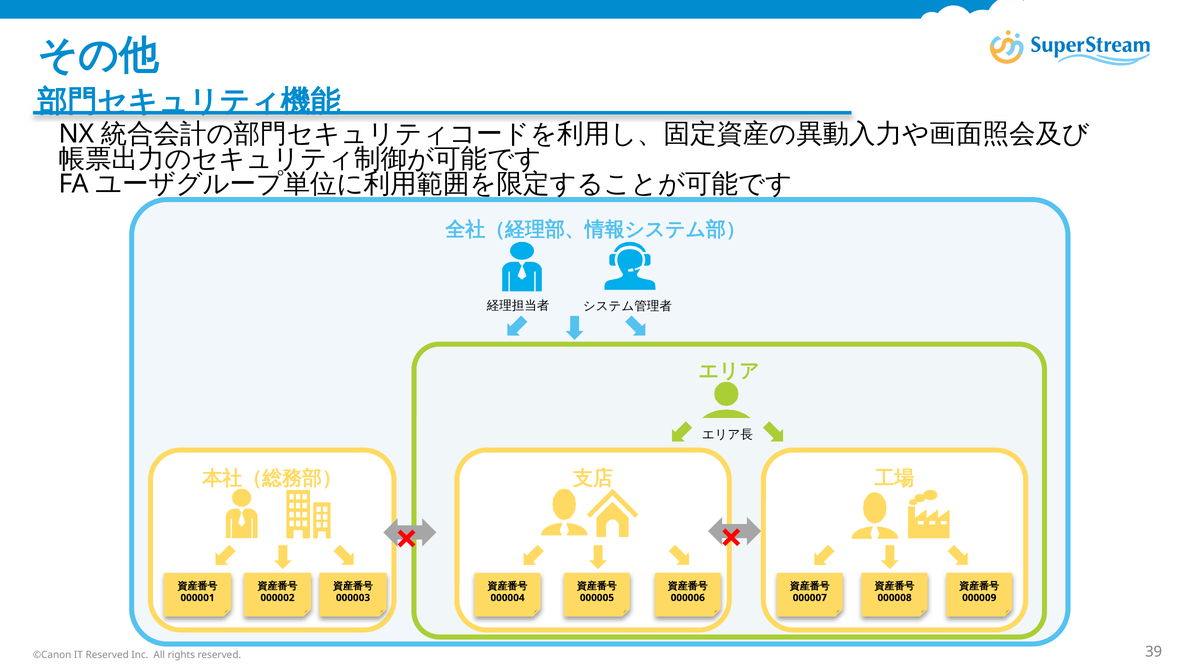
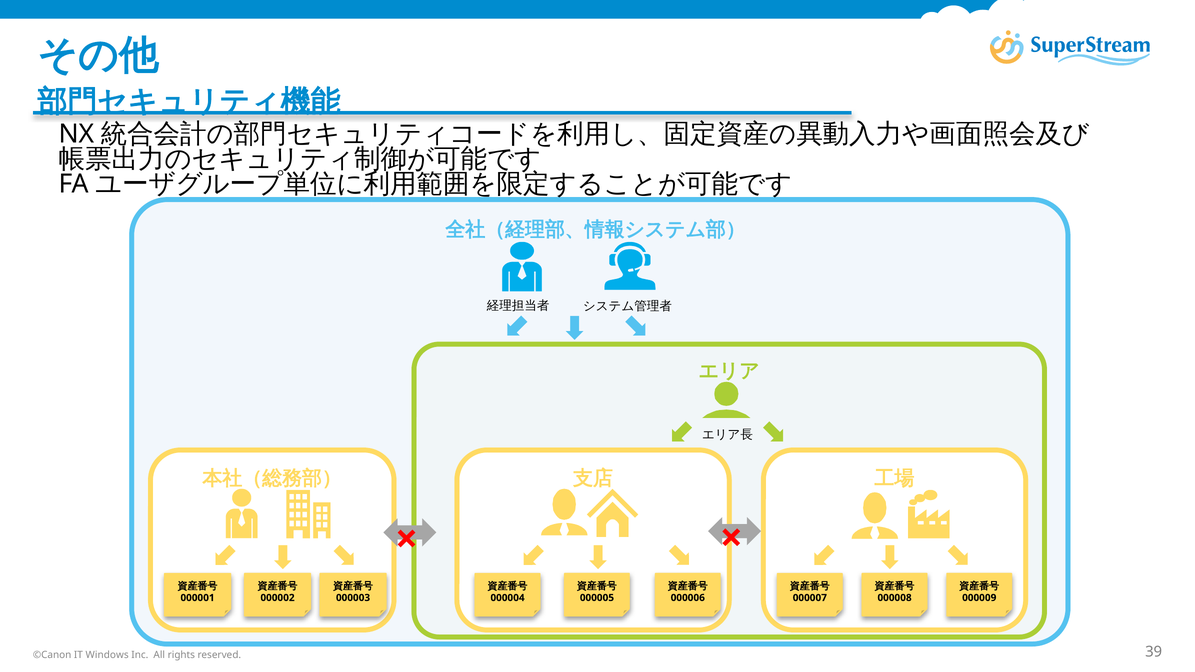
IT Reserved: Reserved -> Windows
